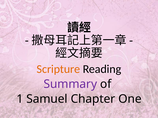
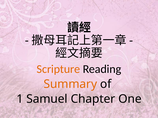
Summary colour: purple -> orange
